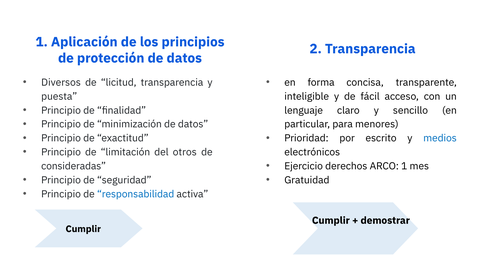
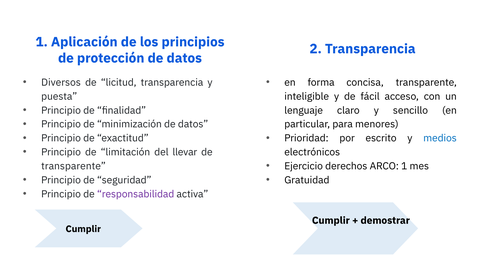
otros: otros -> llevar
consideradas at (74, 166): consideradas -> transparente
responsabilidad colour: blue -> purple
